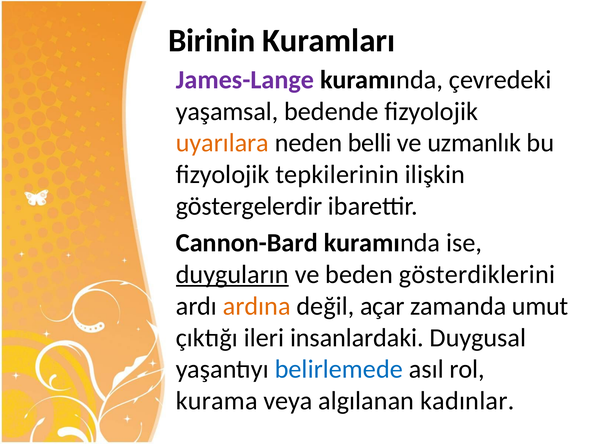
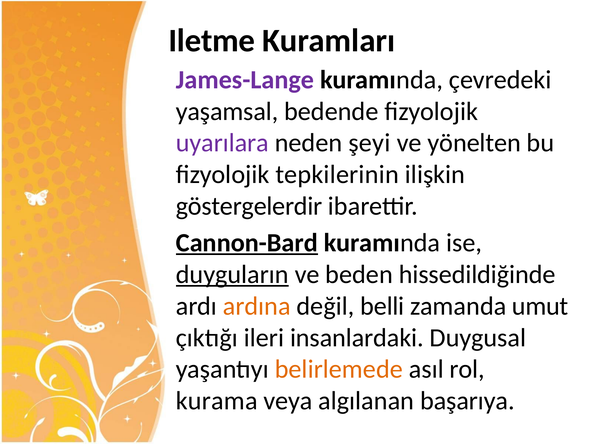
Birinin: Birinin -> Iletme
uyarılara colour: orange -> purple
belli: belli -> şeyi
uzmanlık: uzmanlık -> yönelten
Cannon-Bard underline: none -> present
gösterdiklerini: gösterdiklerini -> hissedildiğinde
açar: açar -> belli
belirlemede colour: blue -> orange
kadınlar: kadınlar -> başarıya
